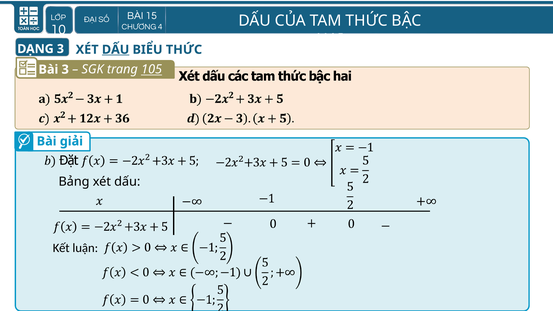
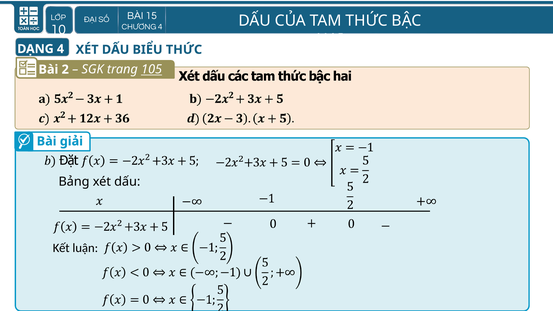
DẠNG 3: 3 -> 4
DẤU at (116, 50) underline: present -> none
Bài 3: 3 -> 2
